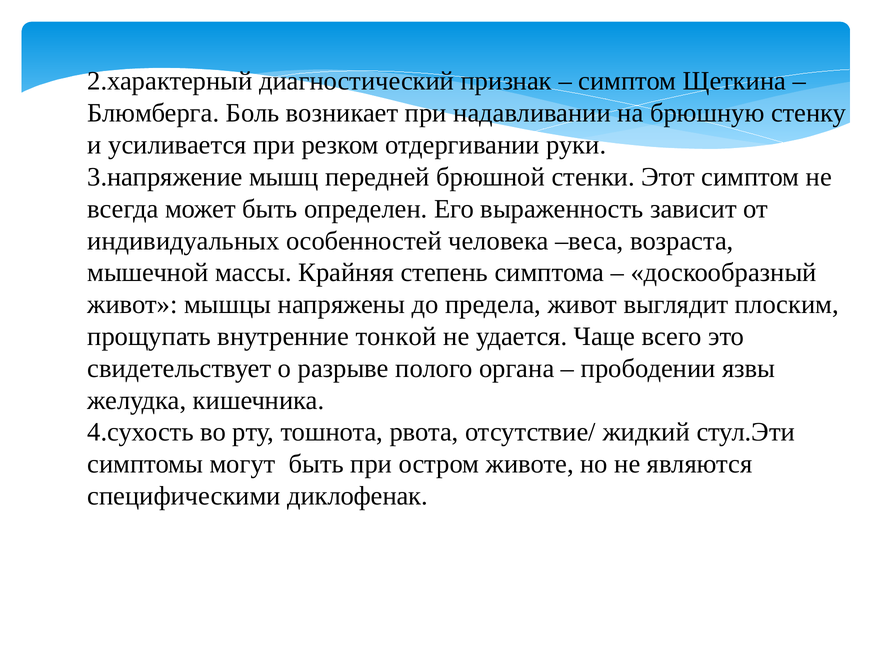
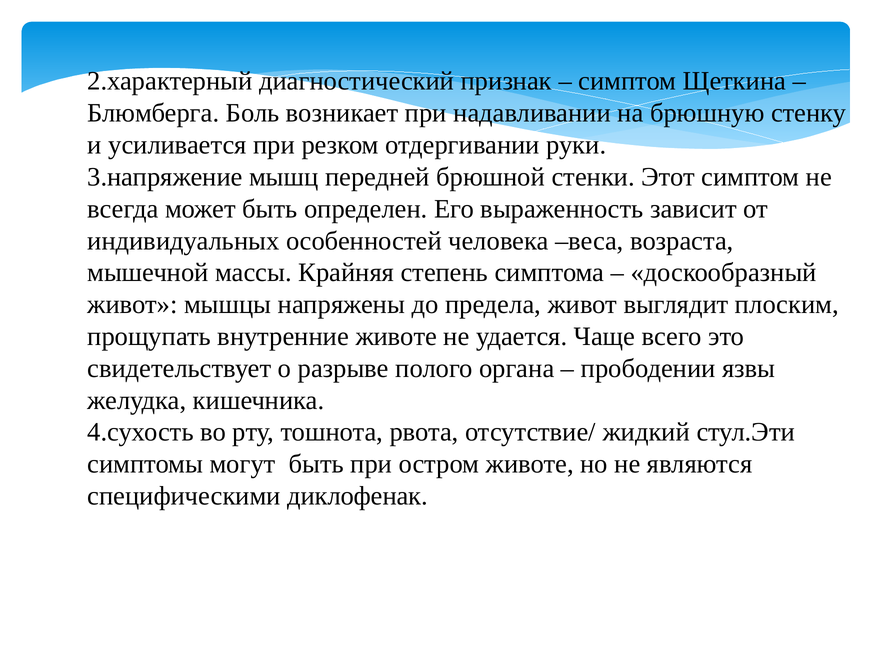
внутренние тонкой: тонкой -> животе
